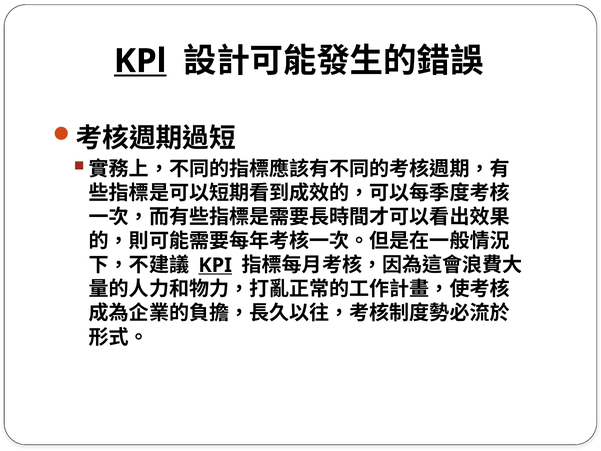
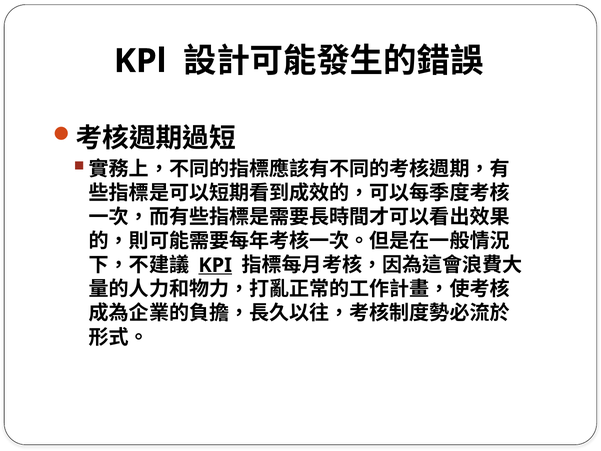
KPl underline: present -> none
